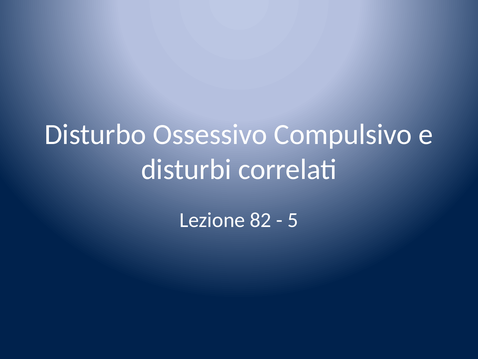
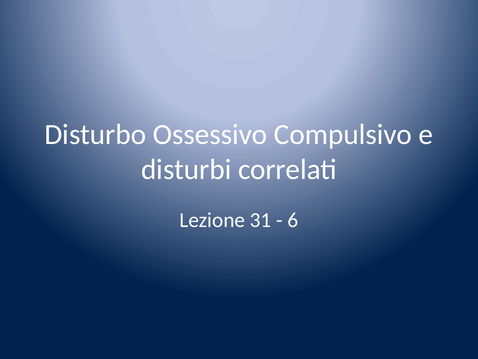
82: 82 -> 31
5: 5 -> 6
